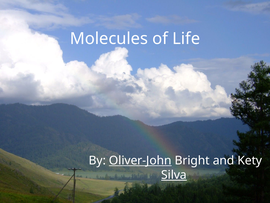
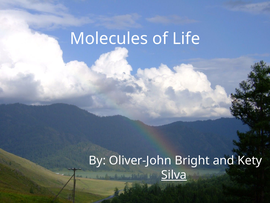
Oliver-John underline: present -> none
